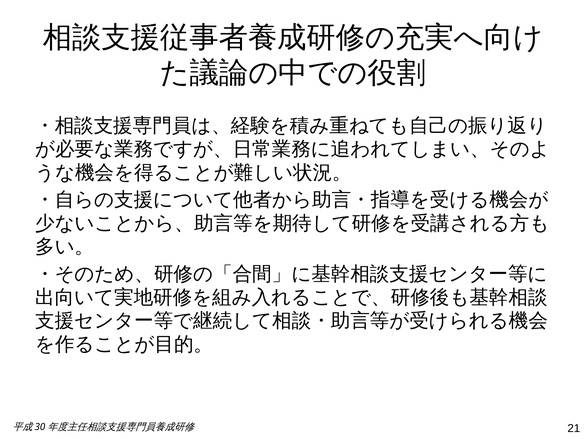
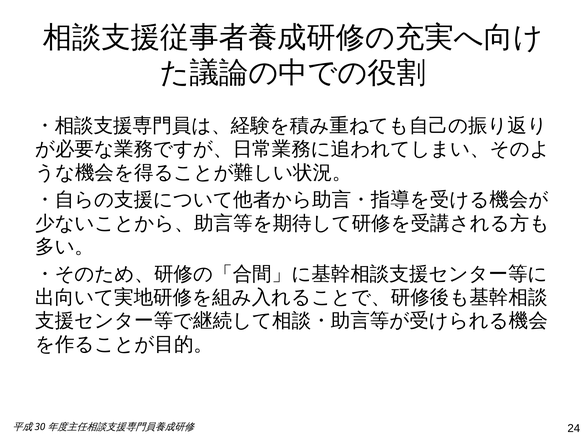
21: 21 -> 24
